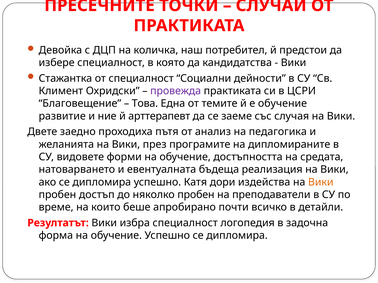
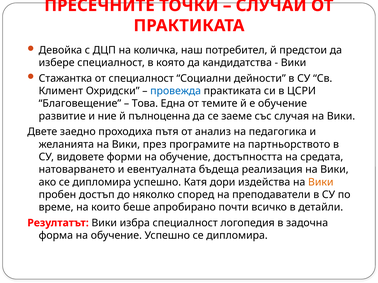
провежда colour: purple -> blue
арттерапевт: арттерапевт -> пълноценна
дипломираните: дипломираните -> партньорството
няколко пробен: пробен -> според
